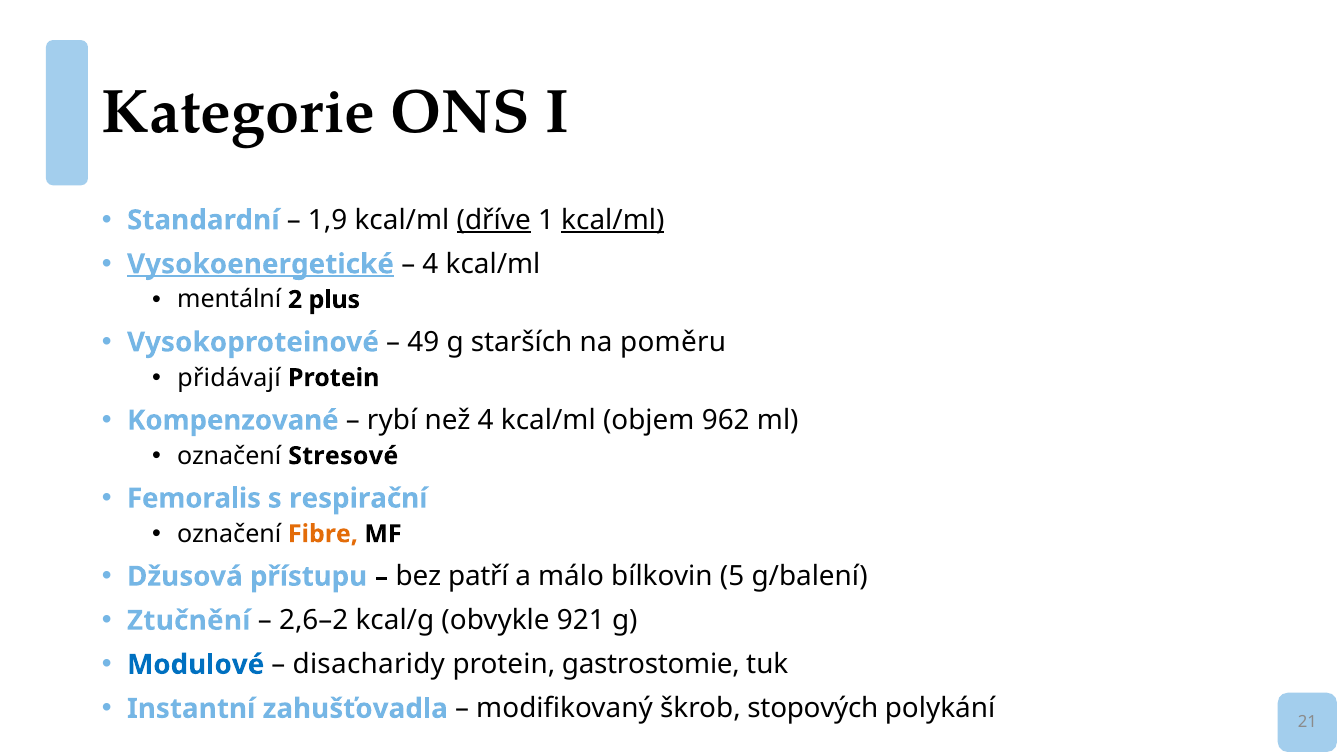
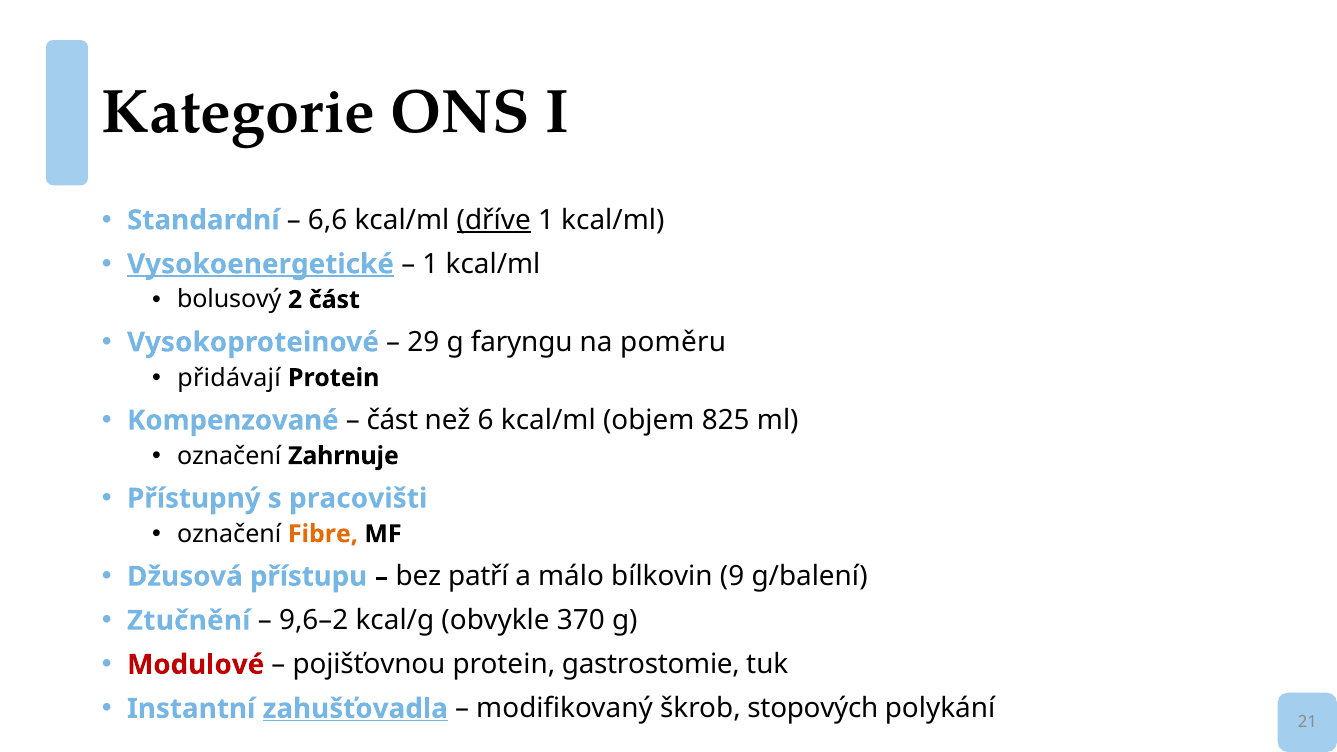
1,9: 1,9 -> 6,6
kcal/ml at (613, 220) underline: present -> none
4 at (430, 264): 4 -> 1
mentální: mentální -> bolusový
2 plus: plus -> část
49: 49 -> 29
starších: starších -> faryngu
rybí at (392, 420): rybí -> část
než 4: 4 -> 6
962: 962 -> 825
Stresové: Stresové -> Zahrnuje
Femoralis: Femoralis -> Přístupný
respirační: respirační -> pracovišti
5: 5 -> 9
2,6–2: 2,6–2 -> 9,6–2
921: 921 -> 370
Modulové colour: blue -> red
disacharidy: disacharidy -> pojišťovnou
zahušťovadla underline: none -> present
